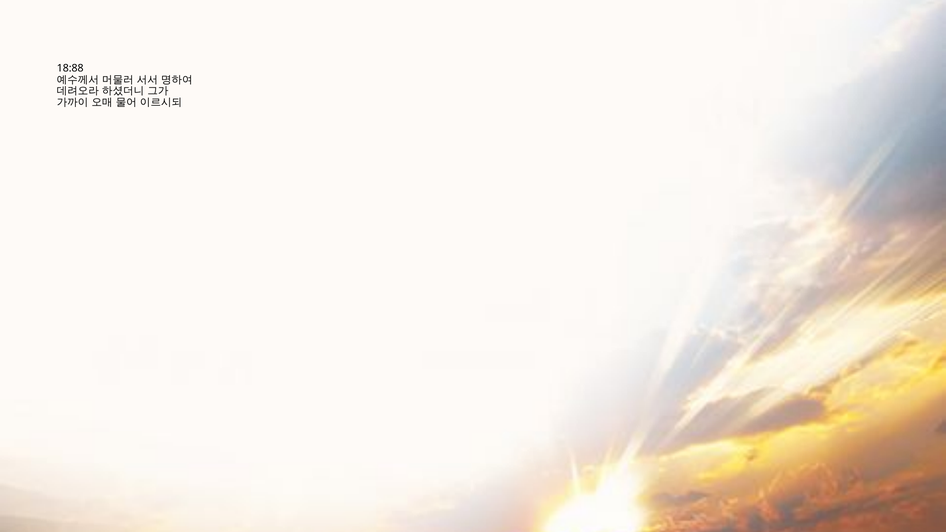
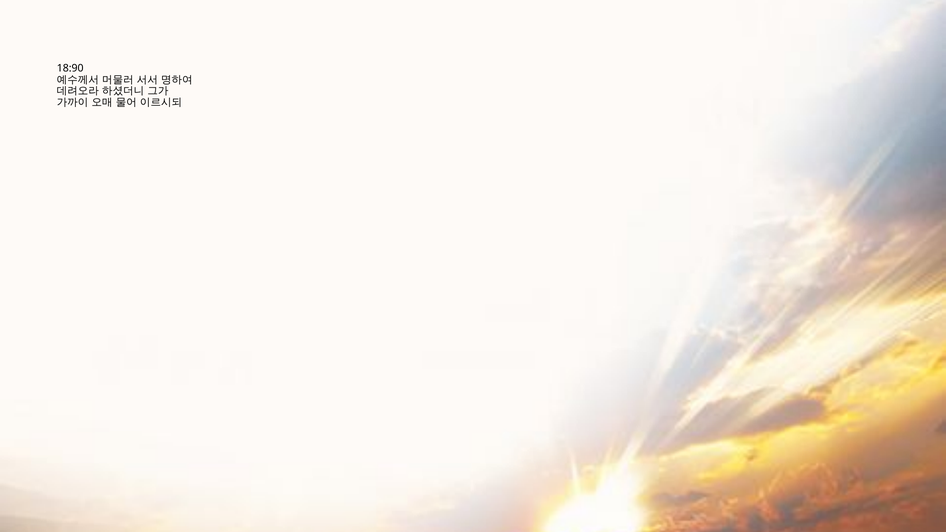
18:88: 18:88 -> 18:90
